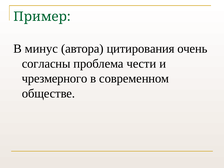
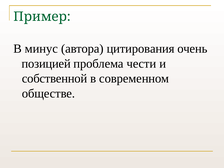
согласны: согласны -> позицией
чрезмерного: чрезмерного -> собственной
